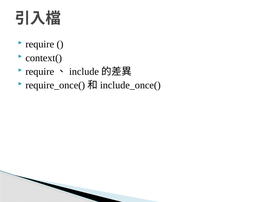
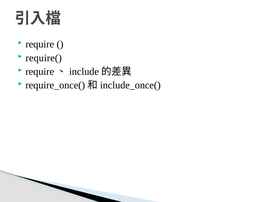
context(: context( -> require(
